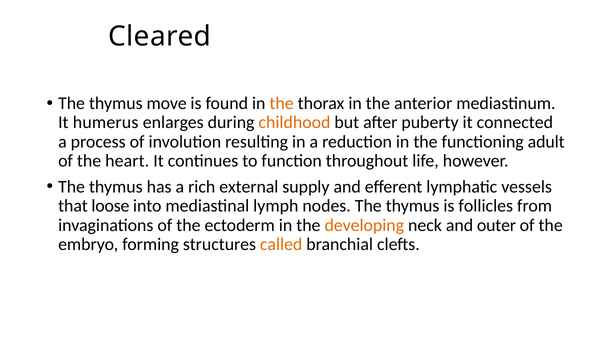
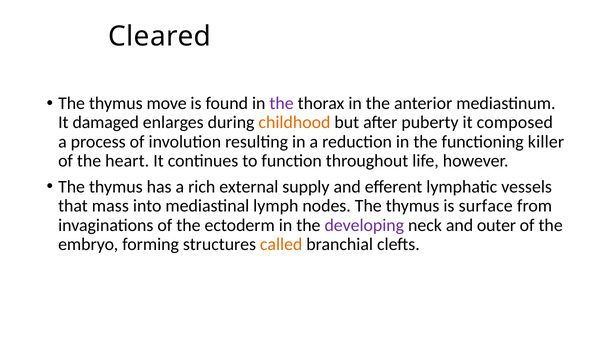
the at (282, 103) colour: orange -> purple
humerus: humerus -> damaged
connected: connected -> composed
adult: adult -> killer
loose: loose -> mass
follicles: follicles -> surface
developing colour: orange -> purple
